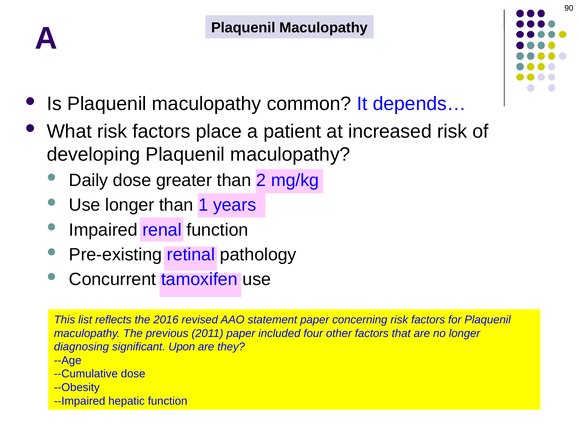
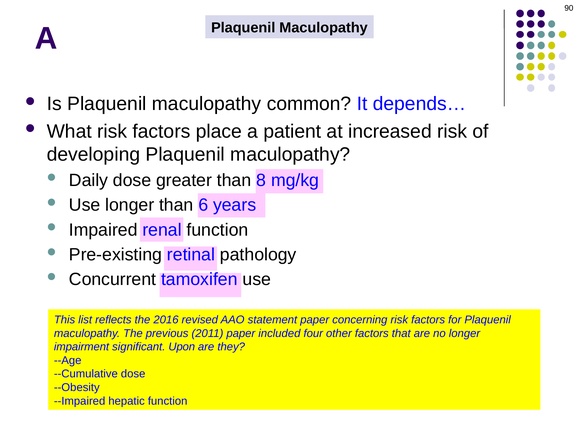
2: 2 -> 8
1: 1 -> 6
diagnosing: diagnosing -> impairment
